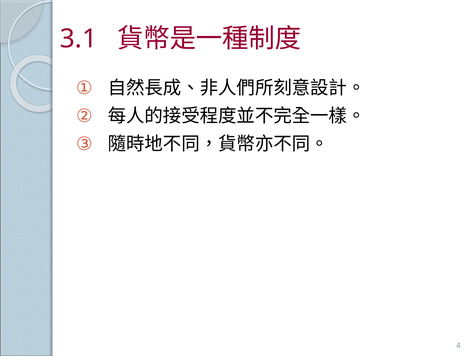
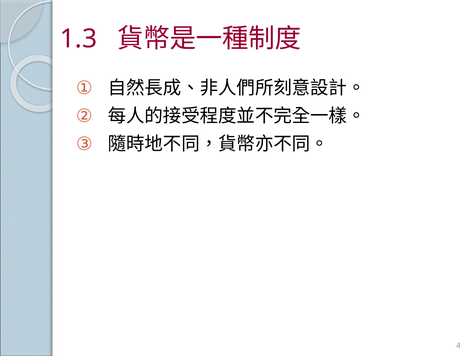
3.1: 3.1 -> 1.3
